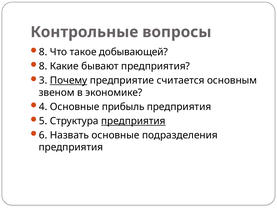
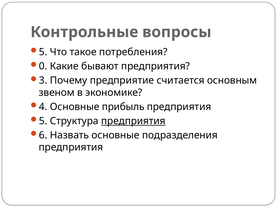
8 at (43, 52): 8 -> 5
добывающей: добывающей -> потребления
8 at (43, 66): 8 -> 0
Почему underline: present -> none
